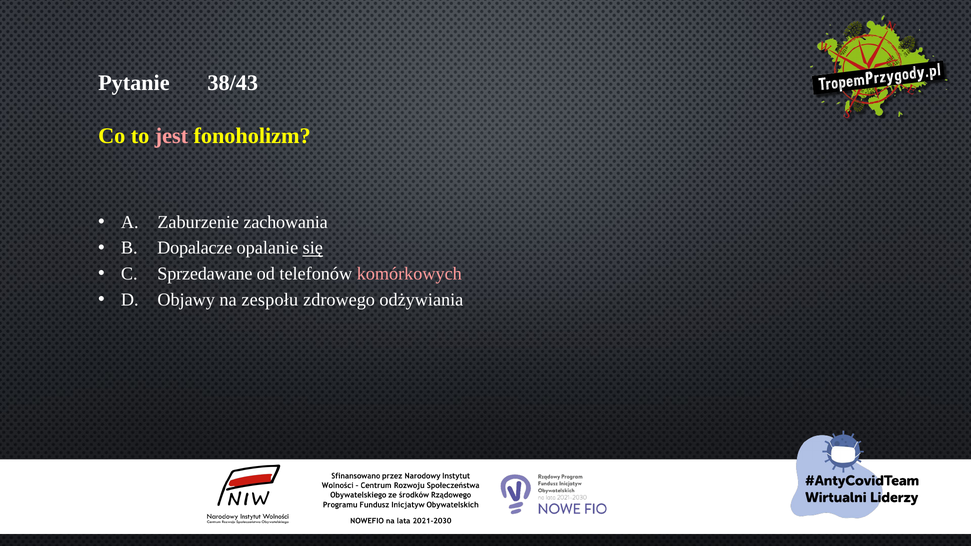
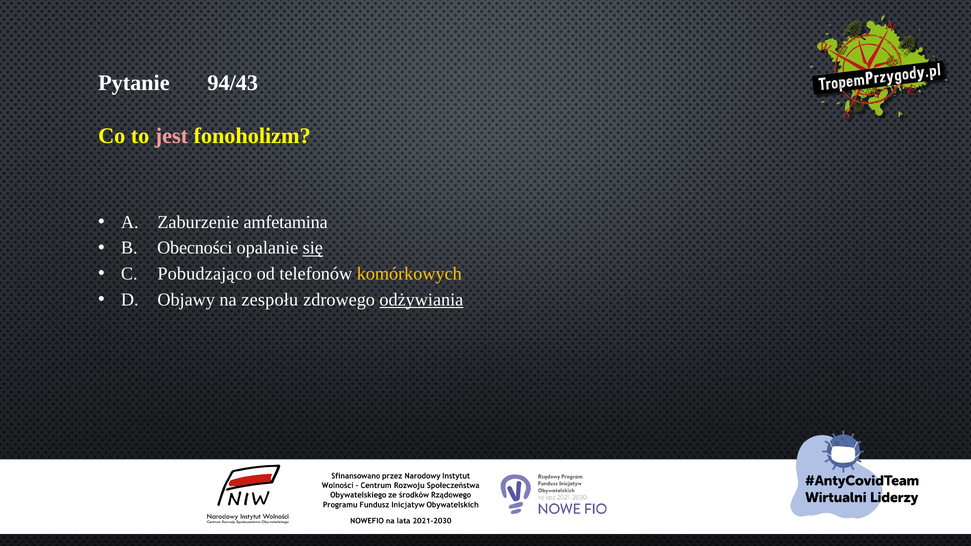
38/43: 38/43 -> 94/43
zachowania: zachowania -> amfetamina
Dopalacze: Dopalacze -> Obecności
Sprzedawane: Sprzedawane -> Pobudzająco
komórkowych colour: pink -> yellow
odżywiania underline: none -> present
